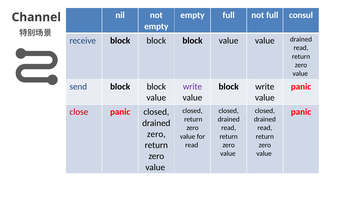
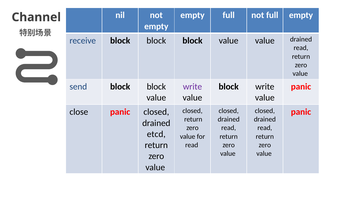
full consul: consul -> empty
close colour: red -> black
zero at (156, 134): zero -> etcd
